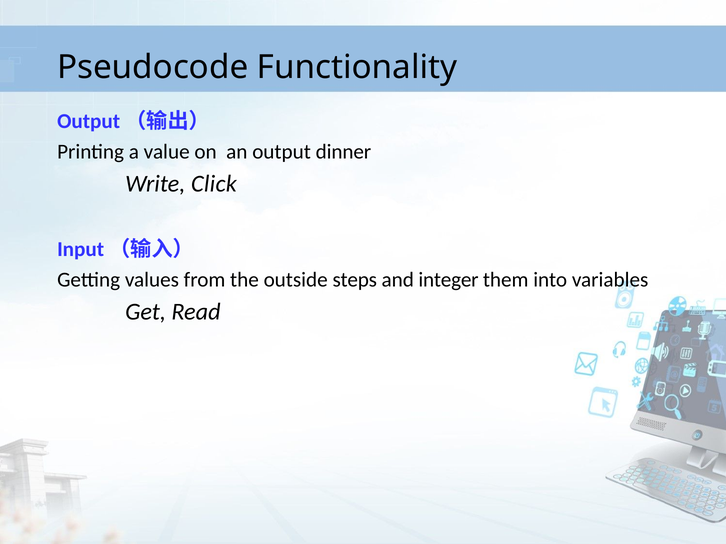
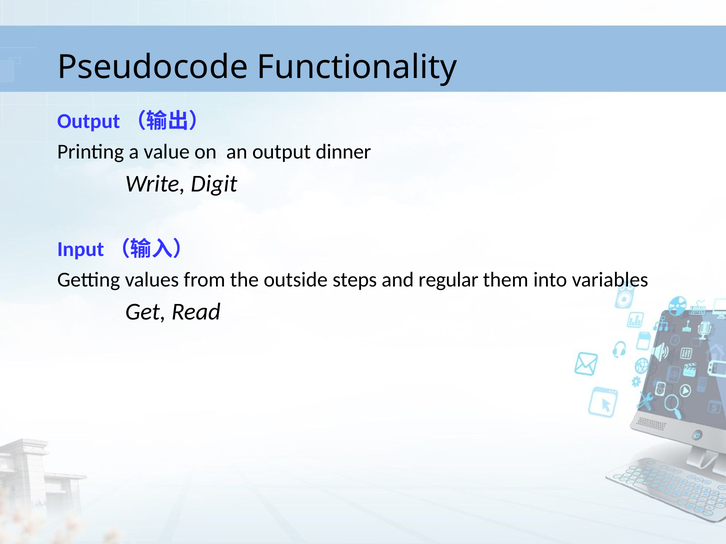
Click: Click -> Digit
integer: integer -> regular
